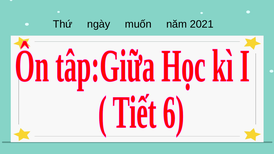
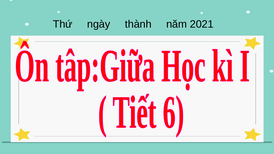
muốn: muốn -> thành
